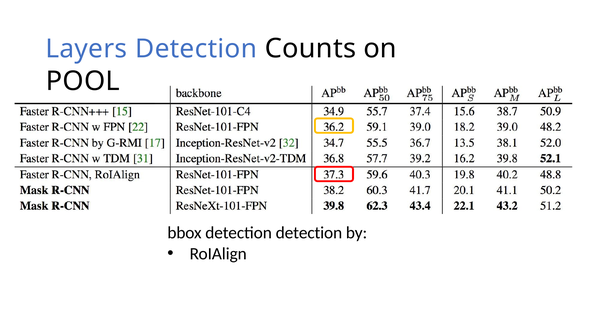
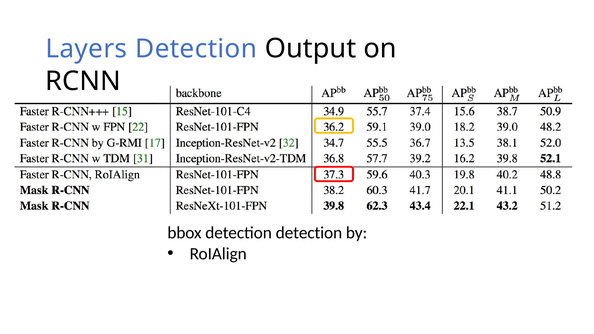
Counts: Counts -> Output
POOL: POOL -> RCNN
